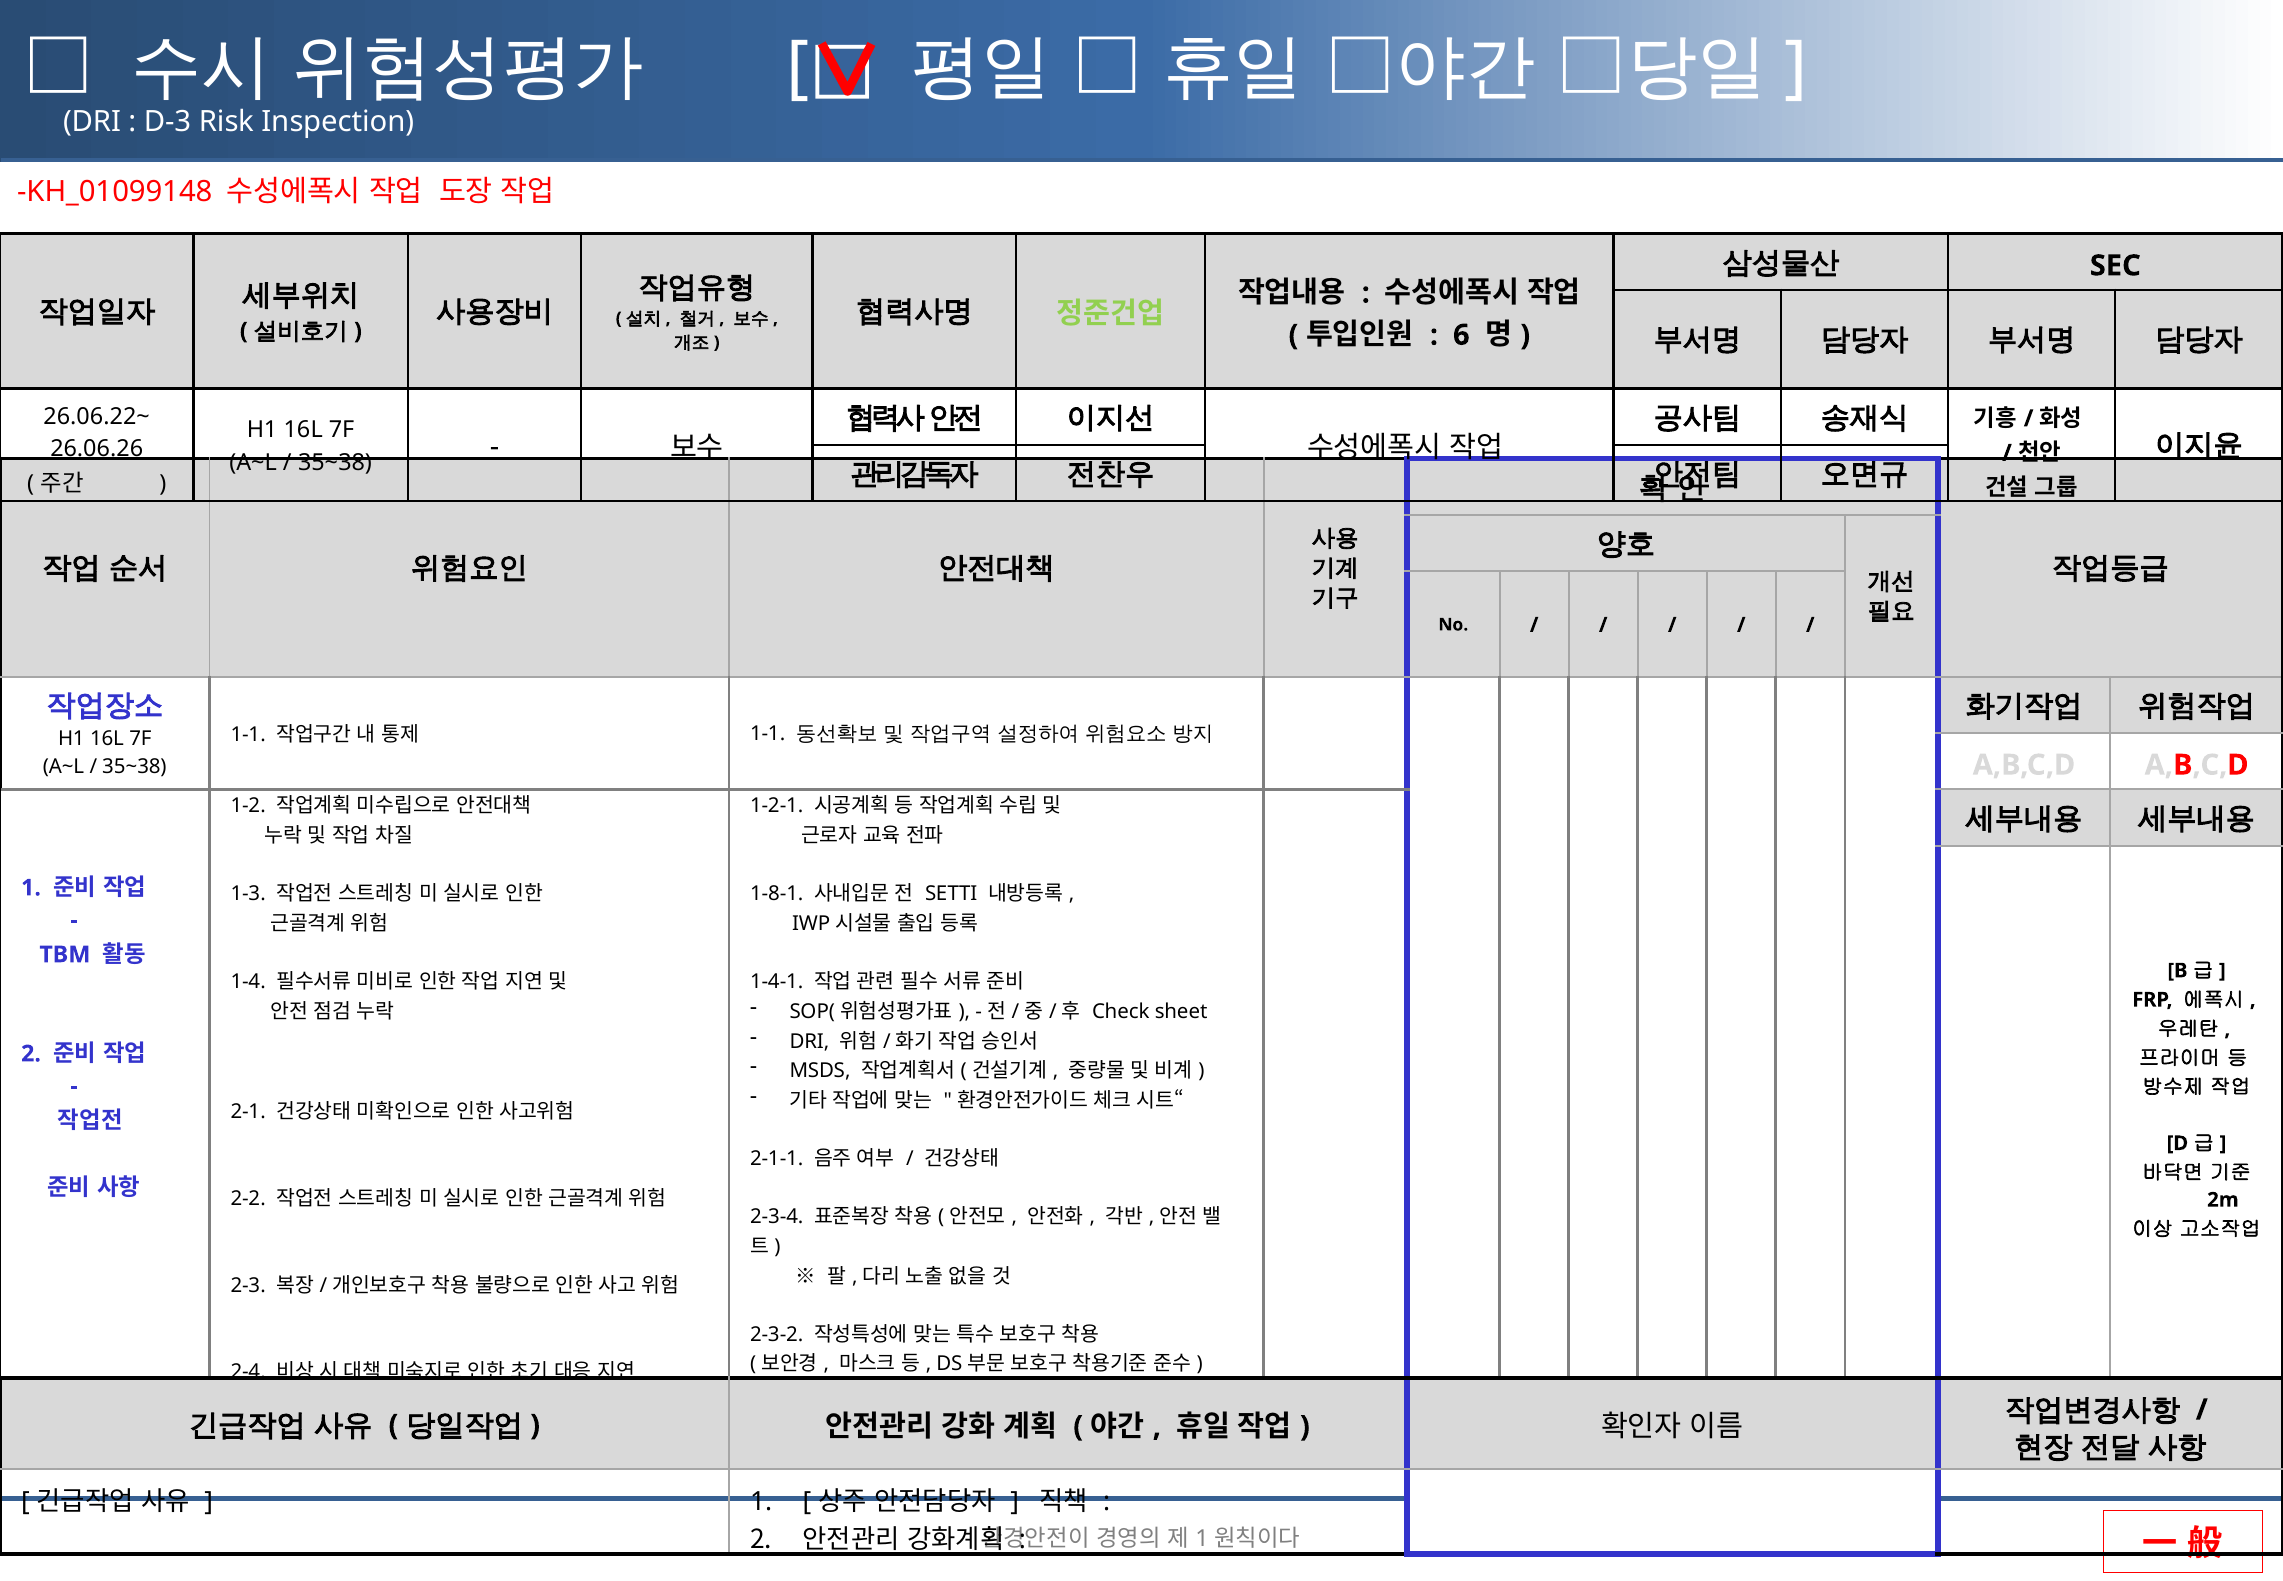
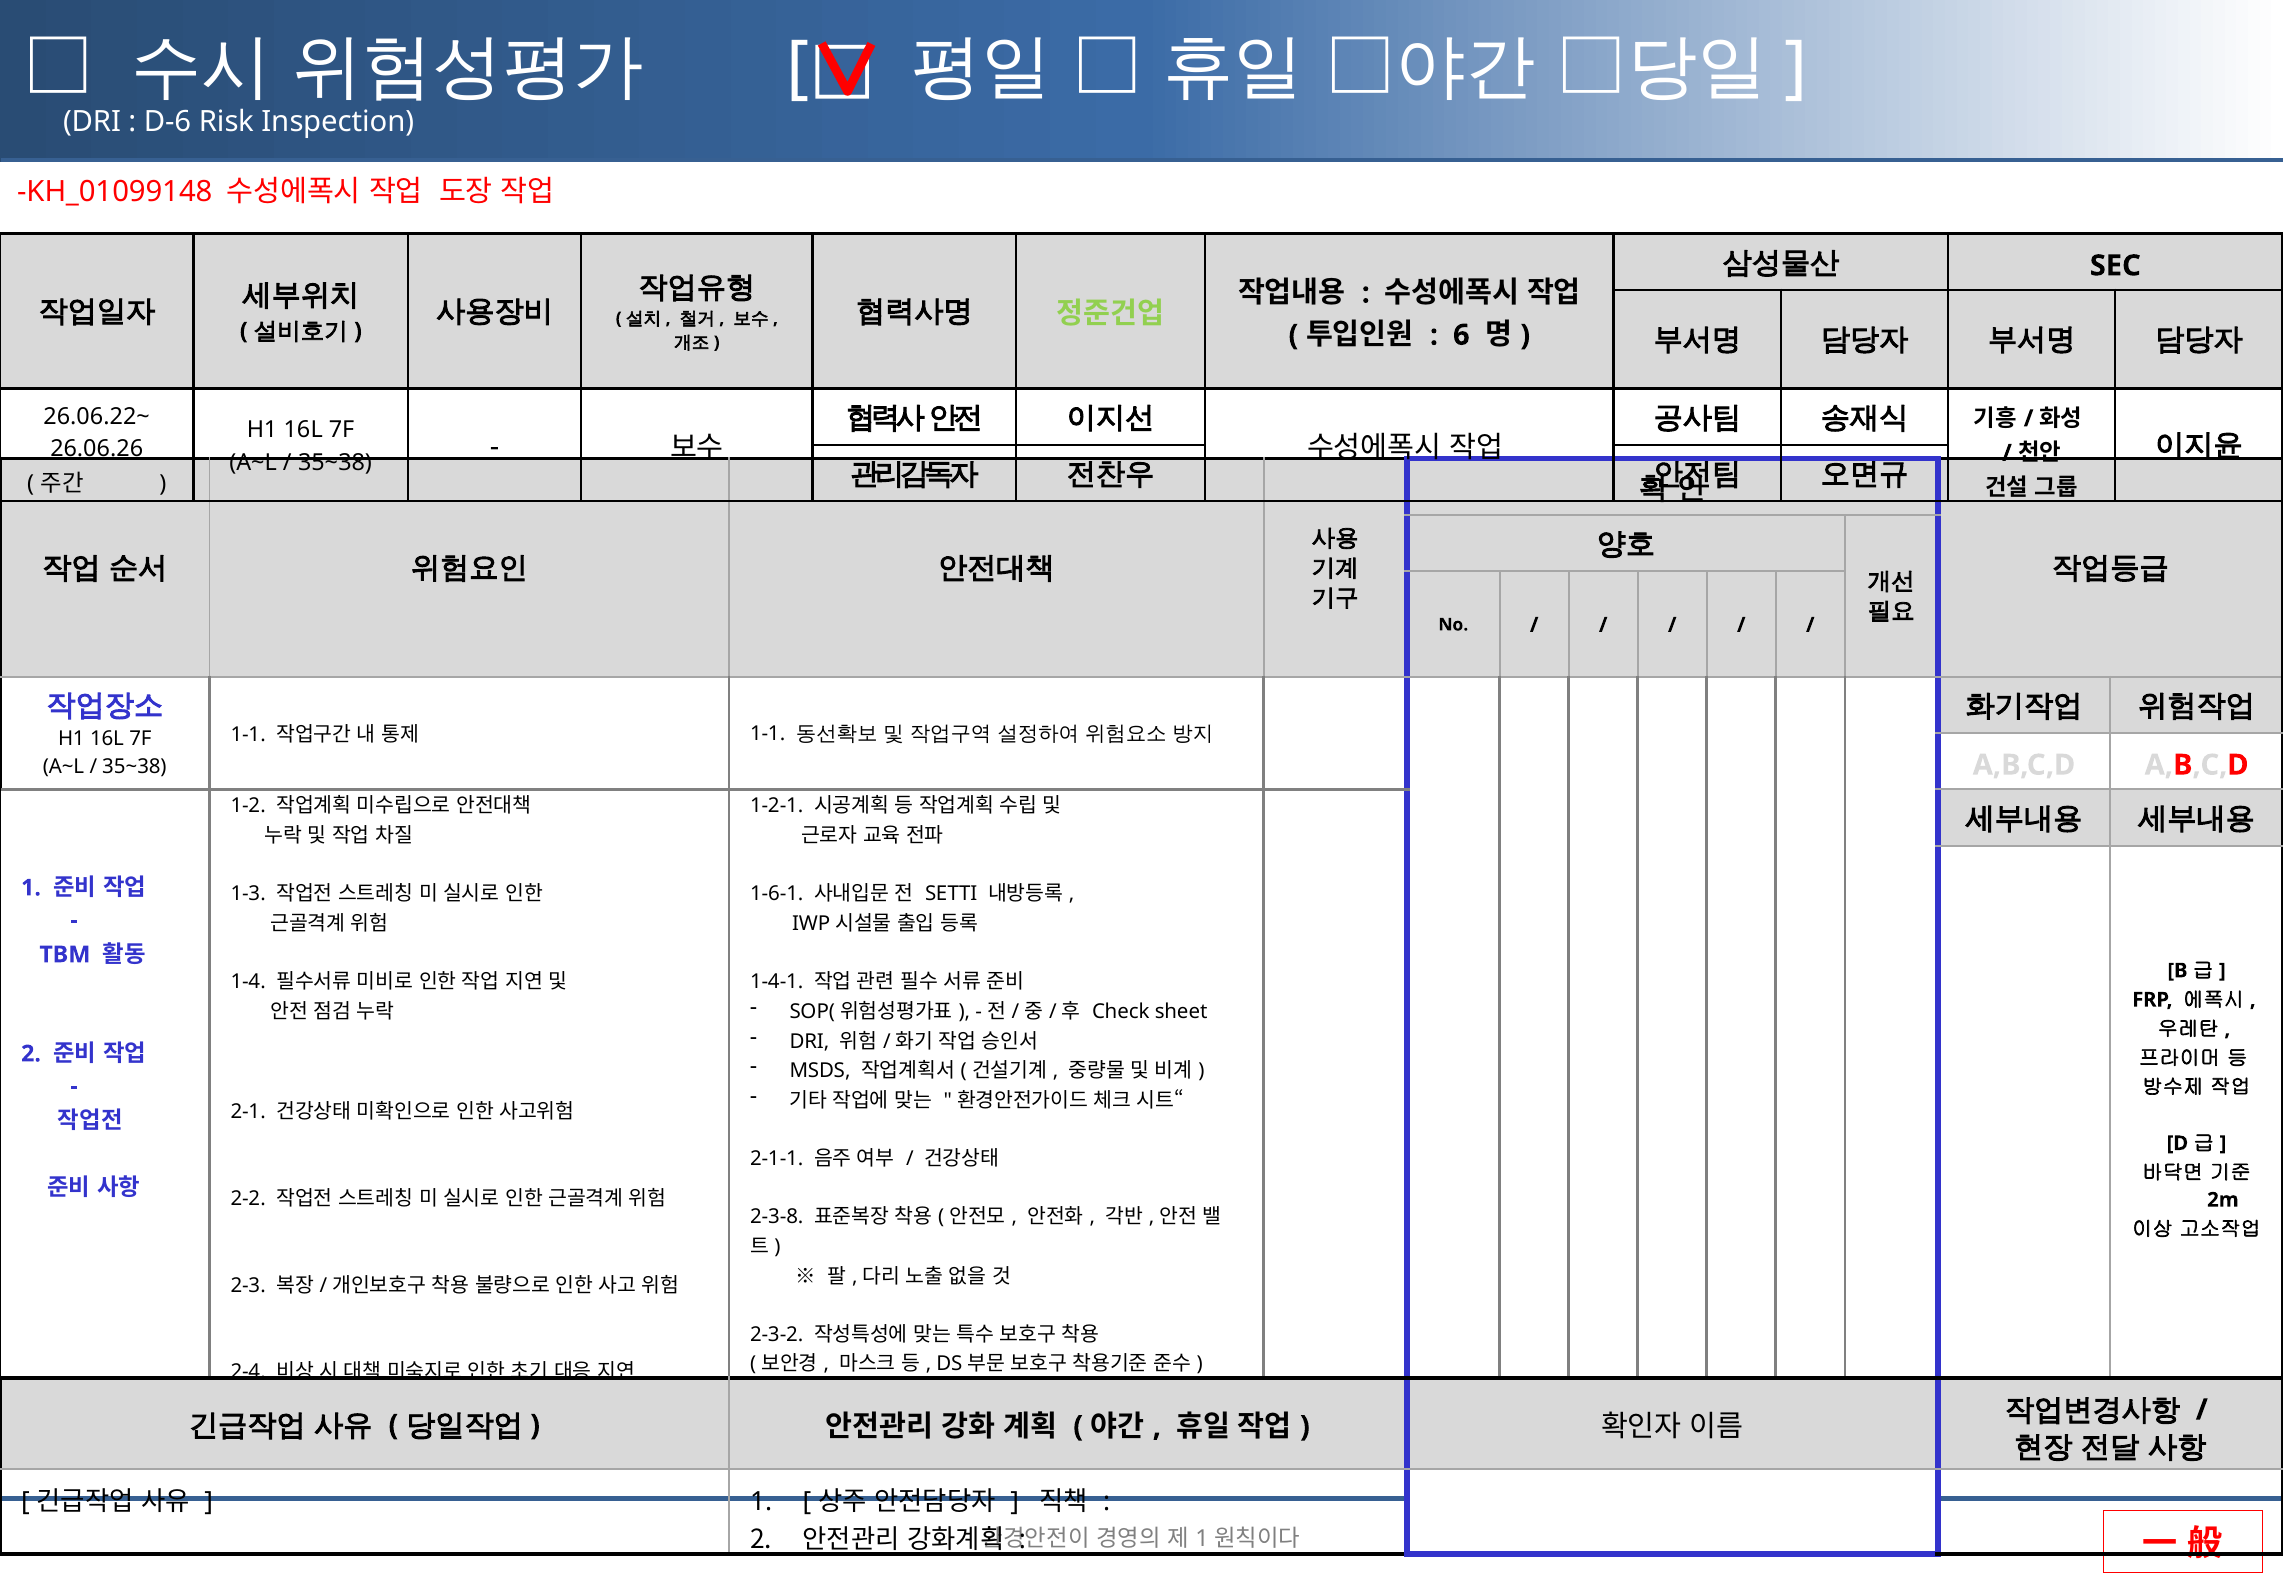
D-3: D-3 -> D-6
1-8-1: 1-8-1 -> 1-6-1
2-3-4: 2-3-4 -> 2-3-8
